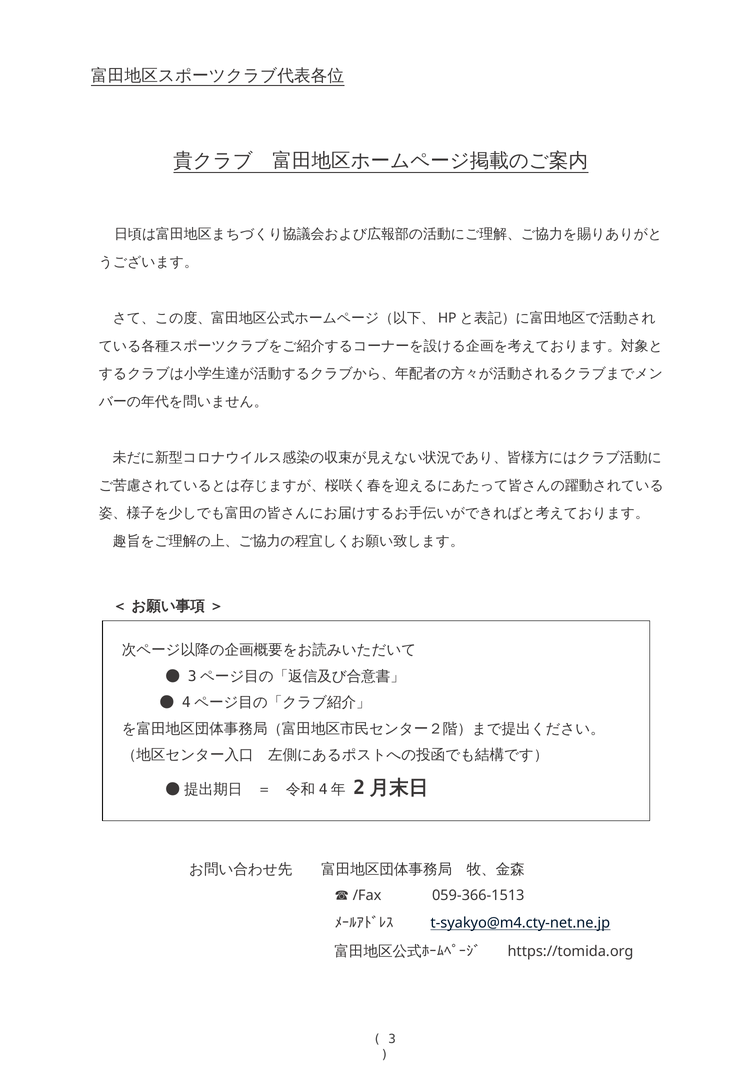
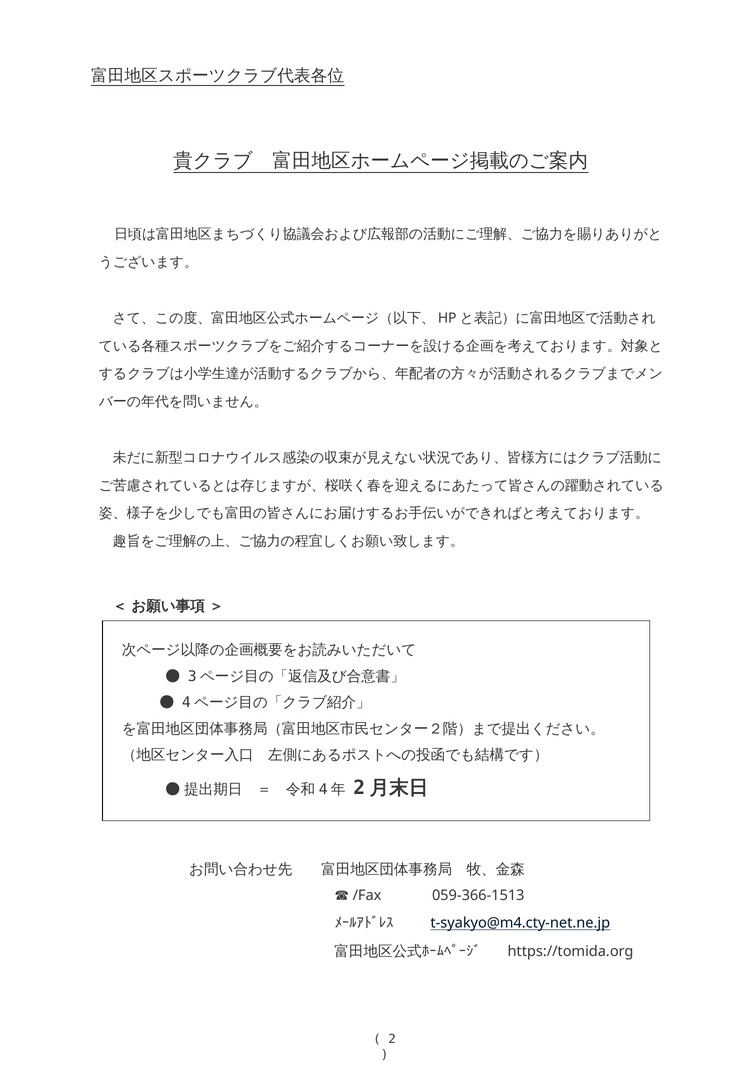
3: 3 -> 2
